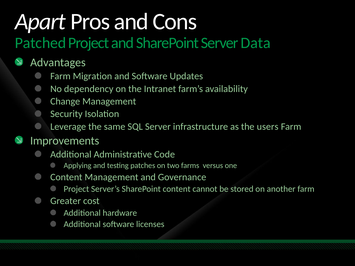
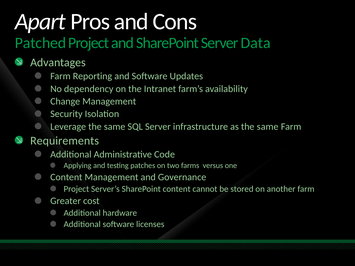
Migration: Migration -> Reporting
as the users: users -> same
Improvements: Improvements -> Requirements
